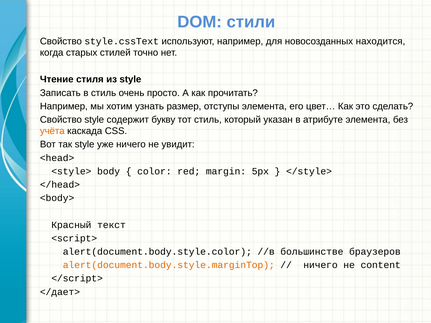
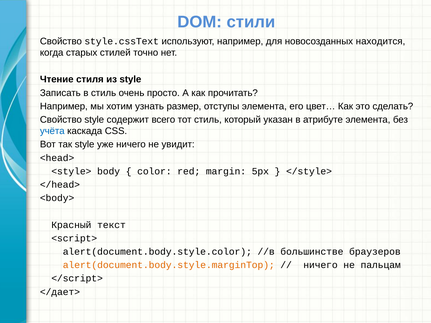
букву: букву -> всего
учёта colour: orange -> blue
content: content -> пальцам
